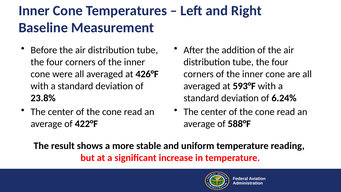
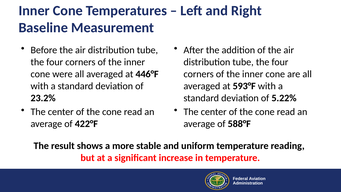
426°F: 426°F -> 446°F
23.8%: 23.8% -> 23.2%
6.24%: 6.24% -> 5.22%
